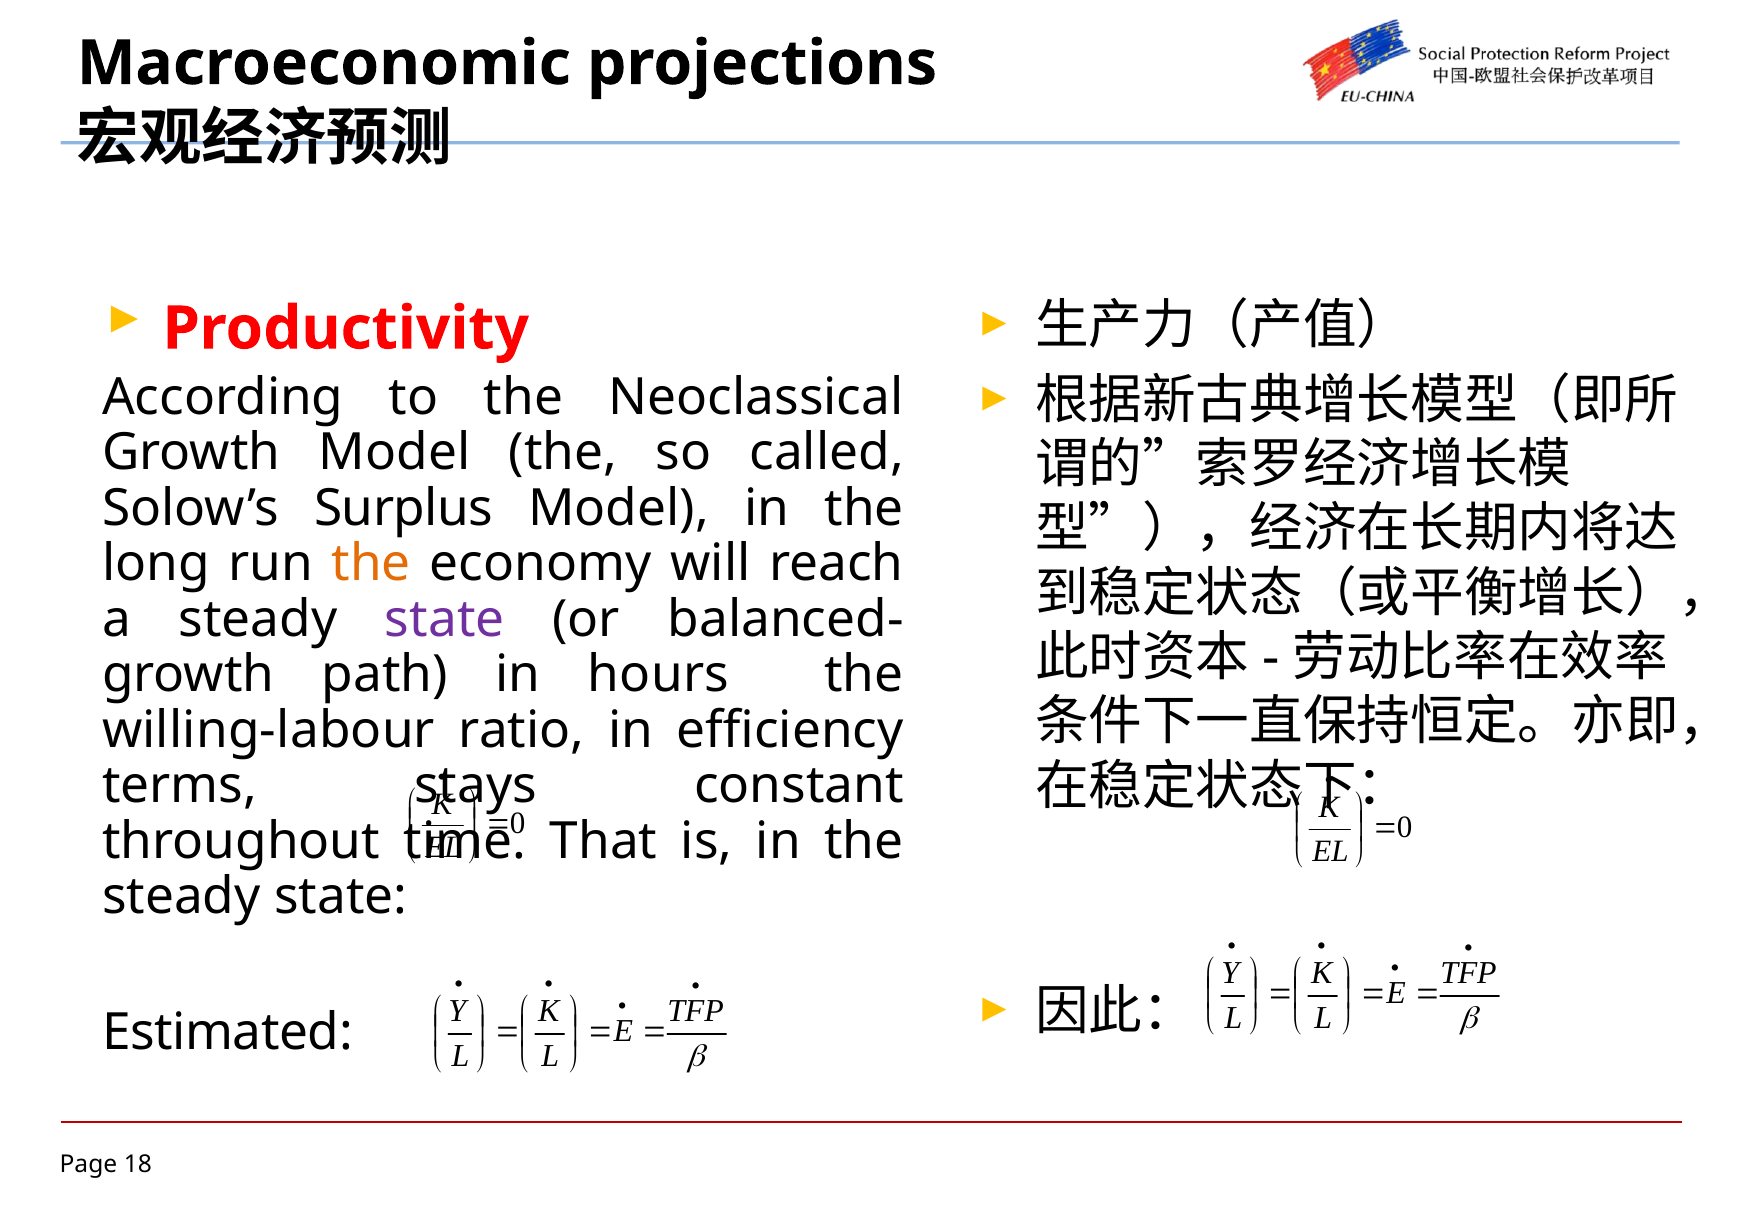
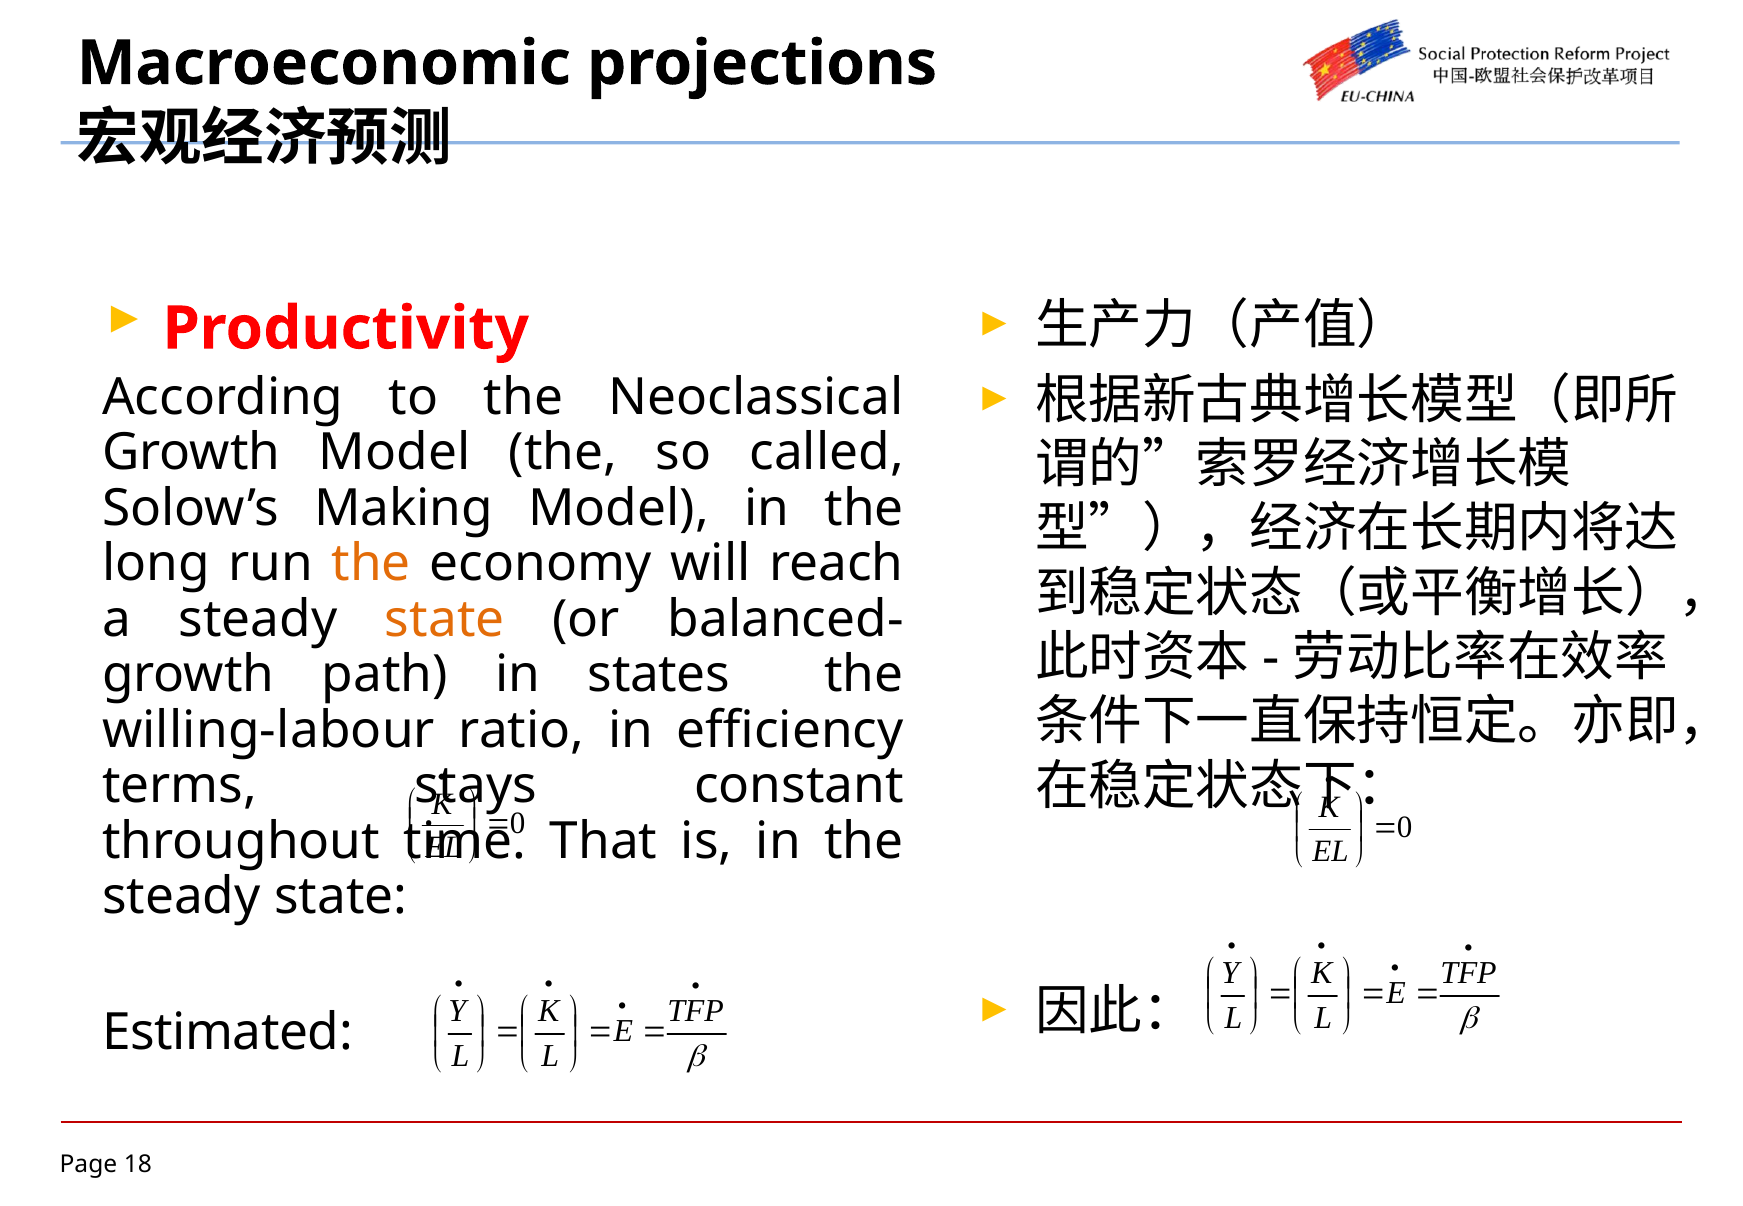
Surplus: Surplus -> Making
state at (445, 620) colour: purple -> orange
hours: hours -> states
